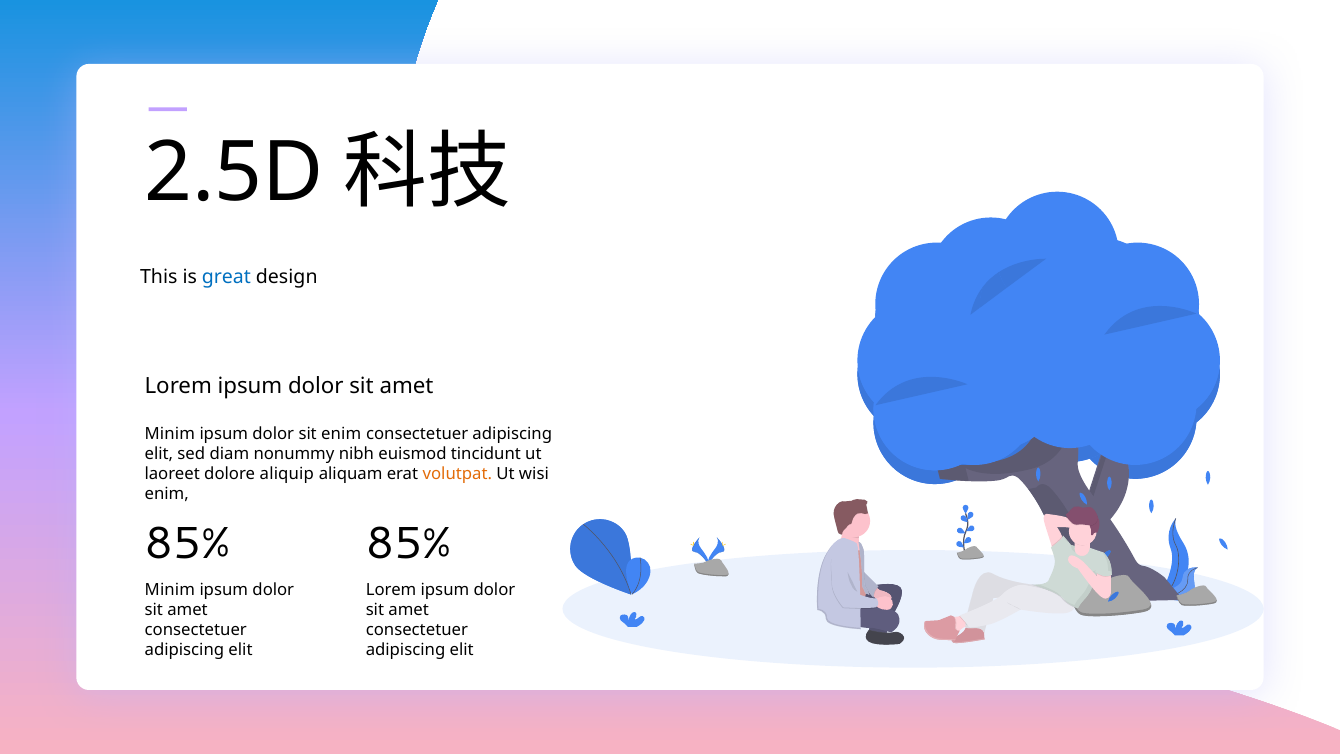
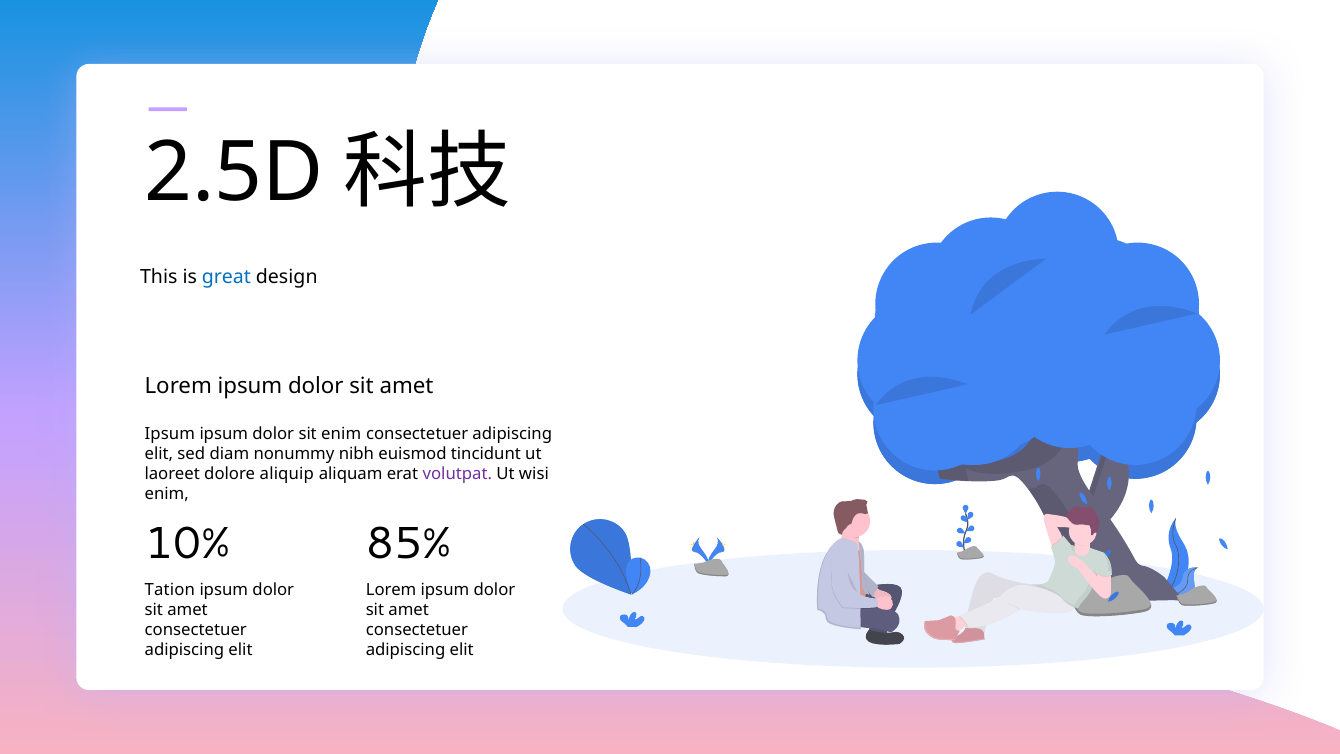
Minim at (170, 434): Minim -> Ipsum
volutpat colour: orange -> purple
85% at (187, 544): 85% -> 10%
Minim at (170, 589): Minim -> Tation
